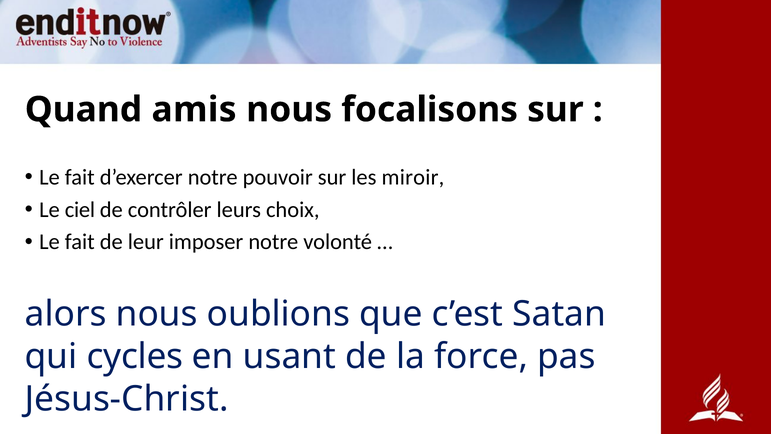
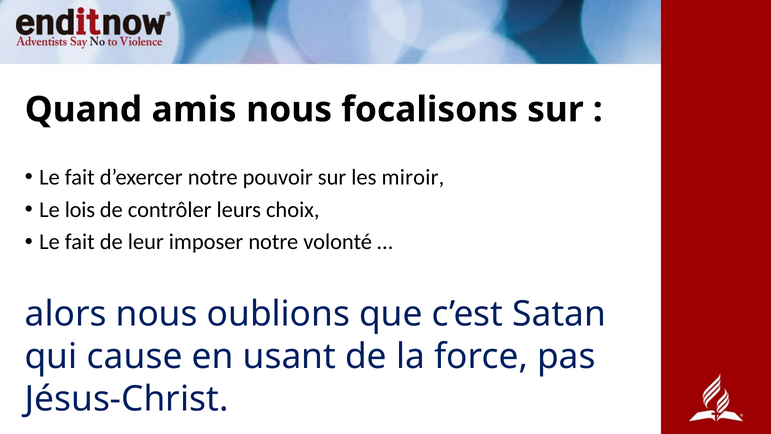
ciel: ciel -> lois
cycles: cycles -> cause
